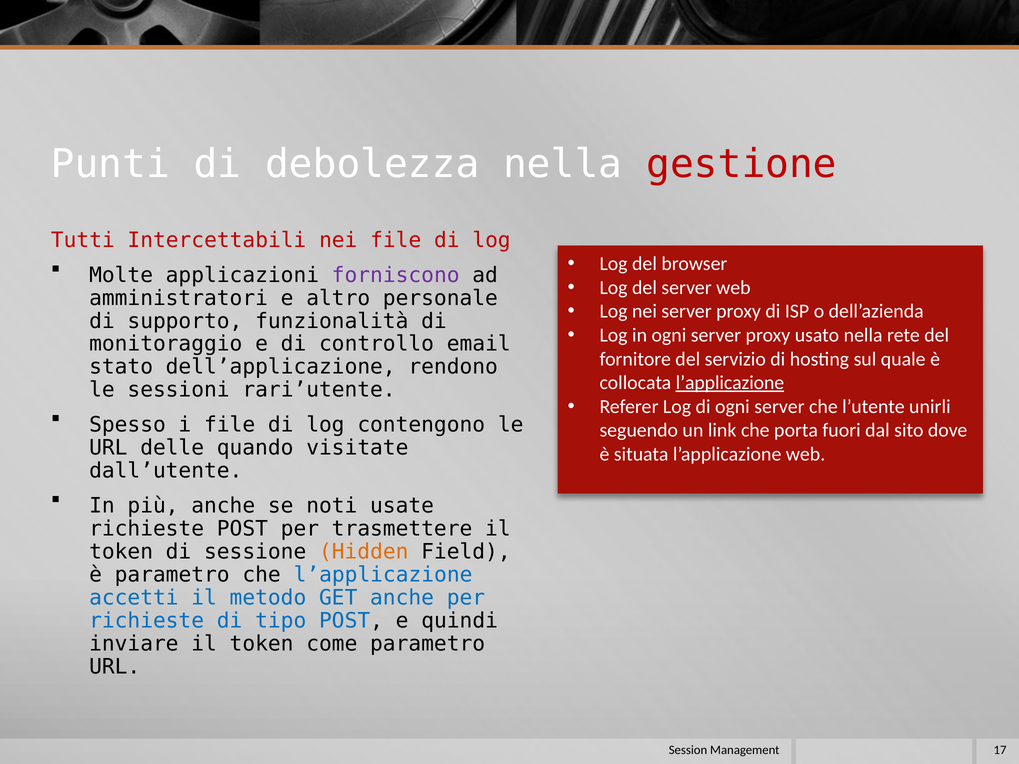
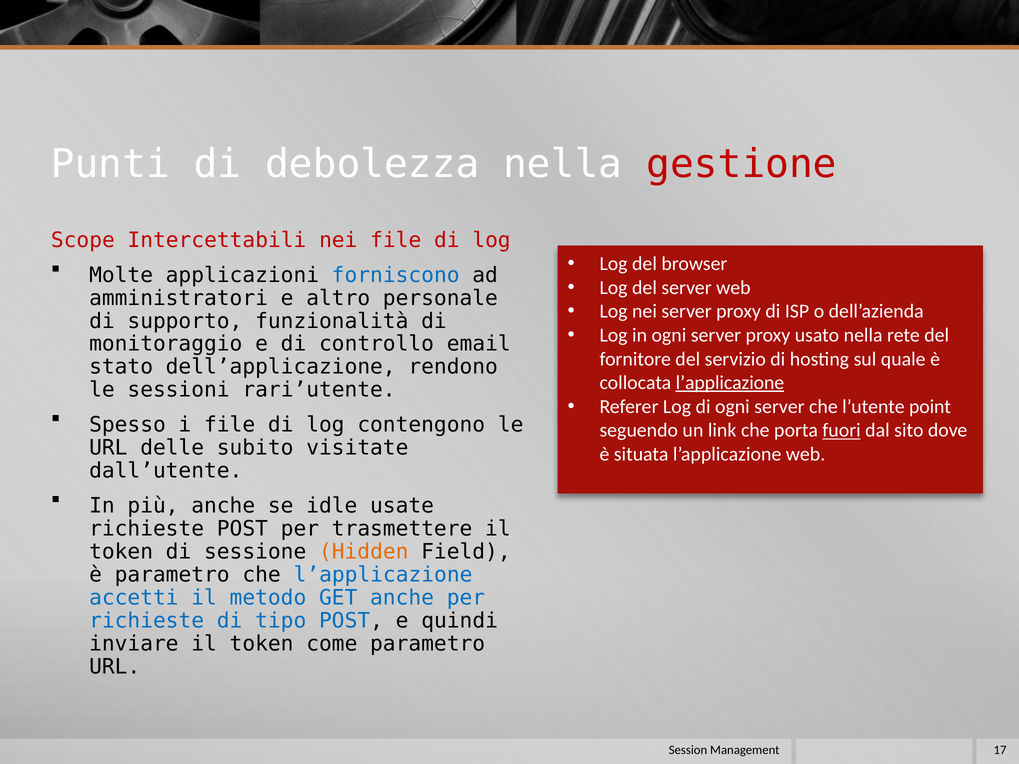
Tutti: Tutti -> Scope
forniscono colour: purple -> blue
unirli: unirli -> point
fuori underline: none -> present
quando: quando -> subito
noti: noti -> idle
